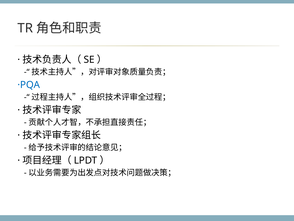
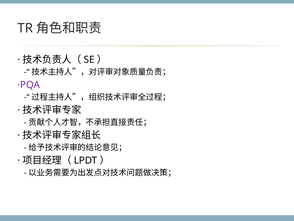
·PQA colour: blue -> purple
